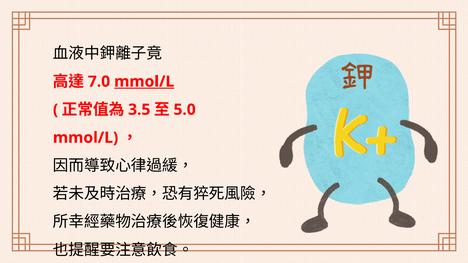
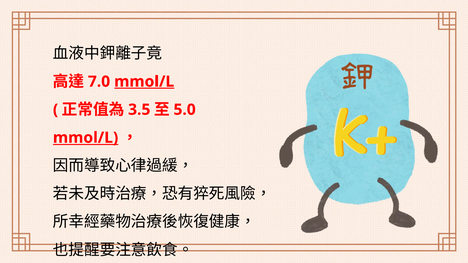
mmol/L at (86, 138) underline: none -> present
